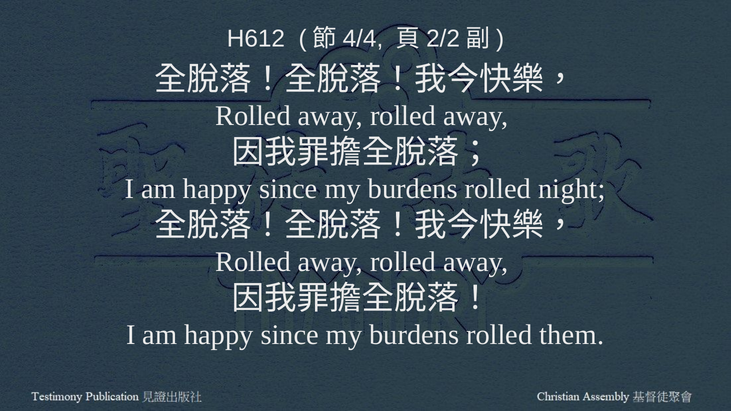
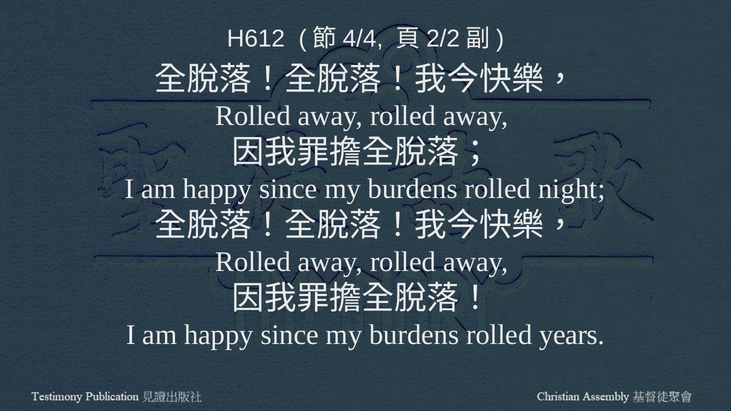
them: them -> years
